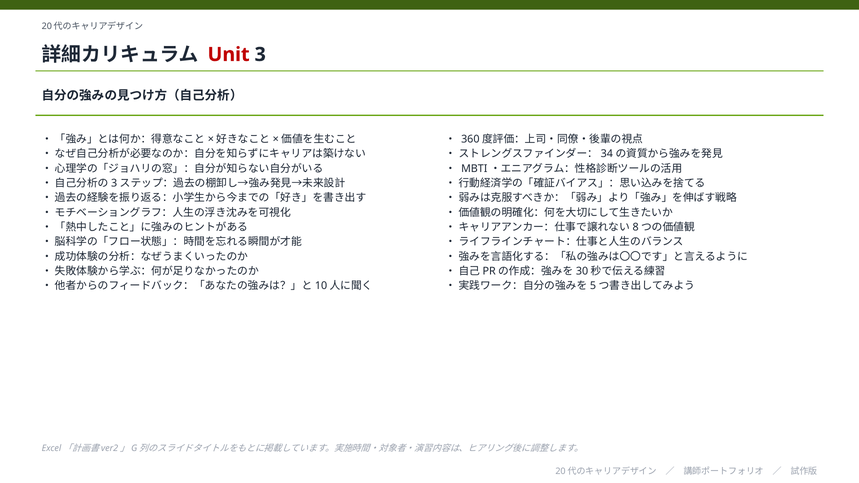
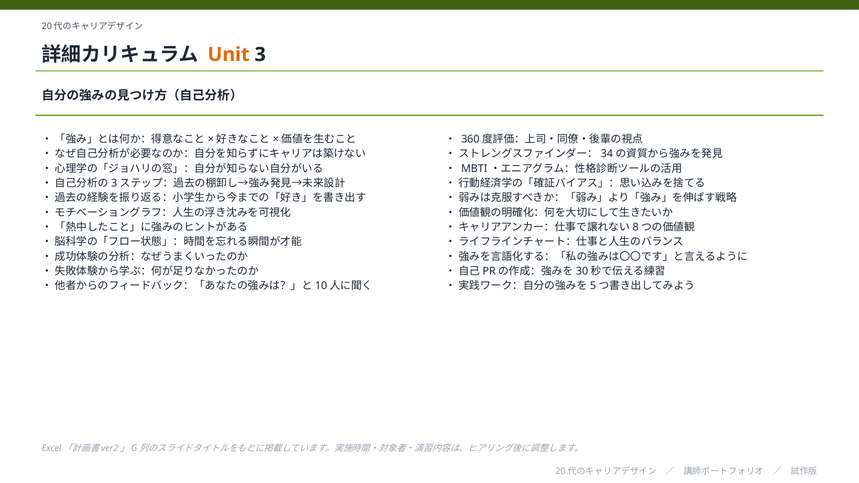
Unit colour: red -> orange
